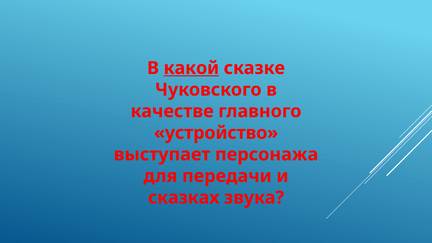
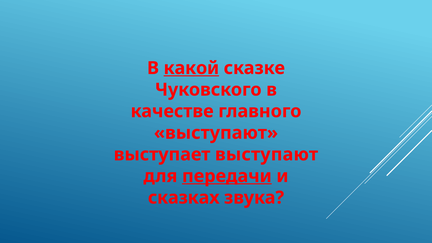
устройство at (216, 133): устройство -> выступают
выступает персонажа: персонажа -> выступают
передачи underline: none -> present
